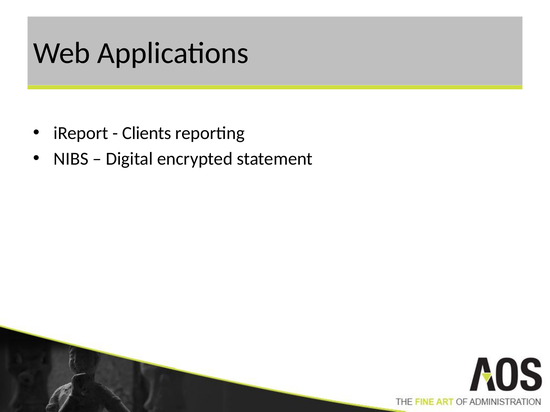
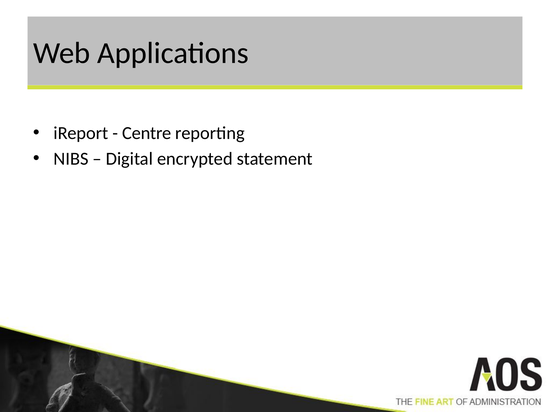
Clients: Clients -> Centre
